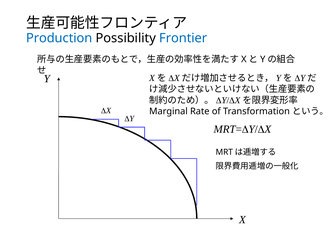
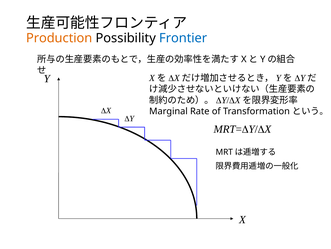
Production colour: blue -> orange
